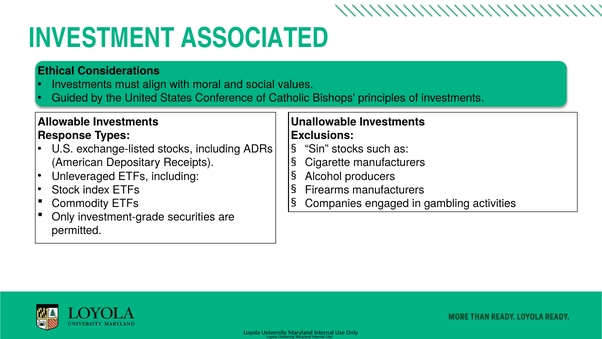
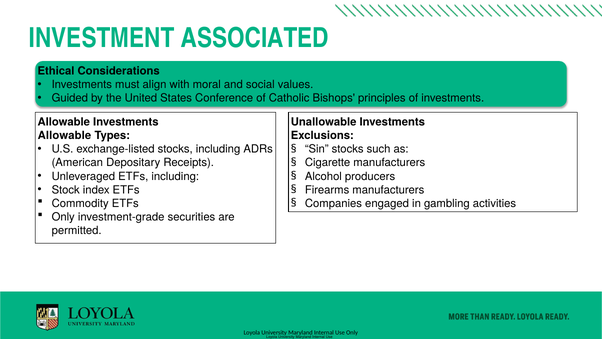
Response at (64, 135): Response -> Allowable
